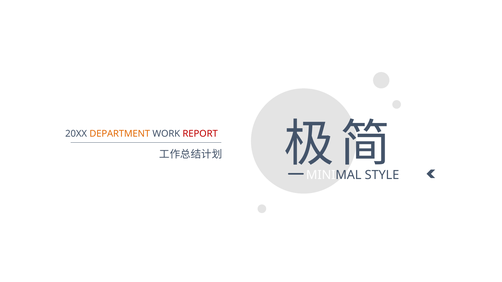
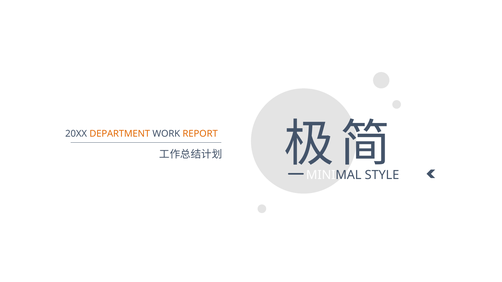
REPORT colour: red -> orange
